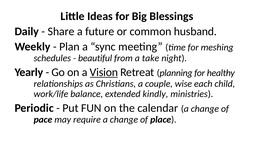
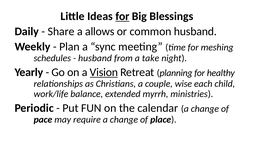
for at (122, 16) underline: none -> present
future: future -> allows
beautiful at (95, 58): beautiful -> husband
kindly: kindly -> myrrh
